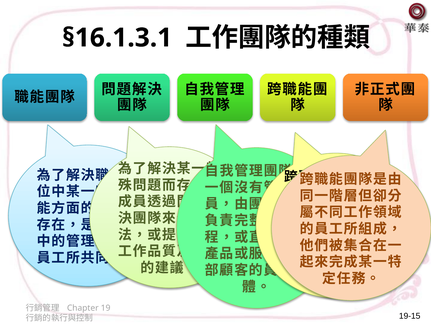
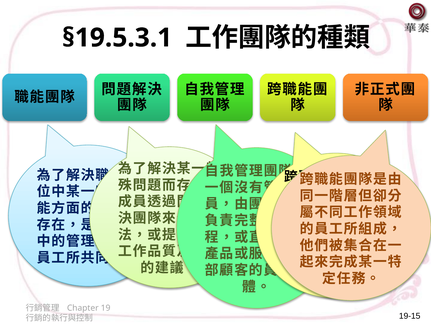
§16.1.3.1: §16.1.3.1 -> §19.5.3.1
